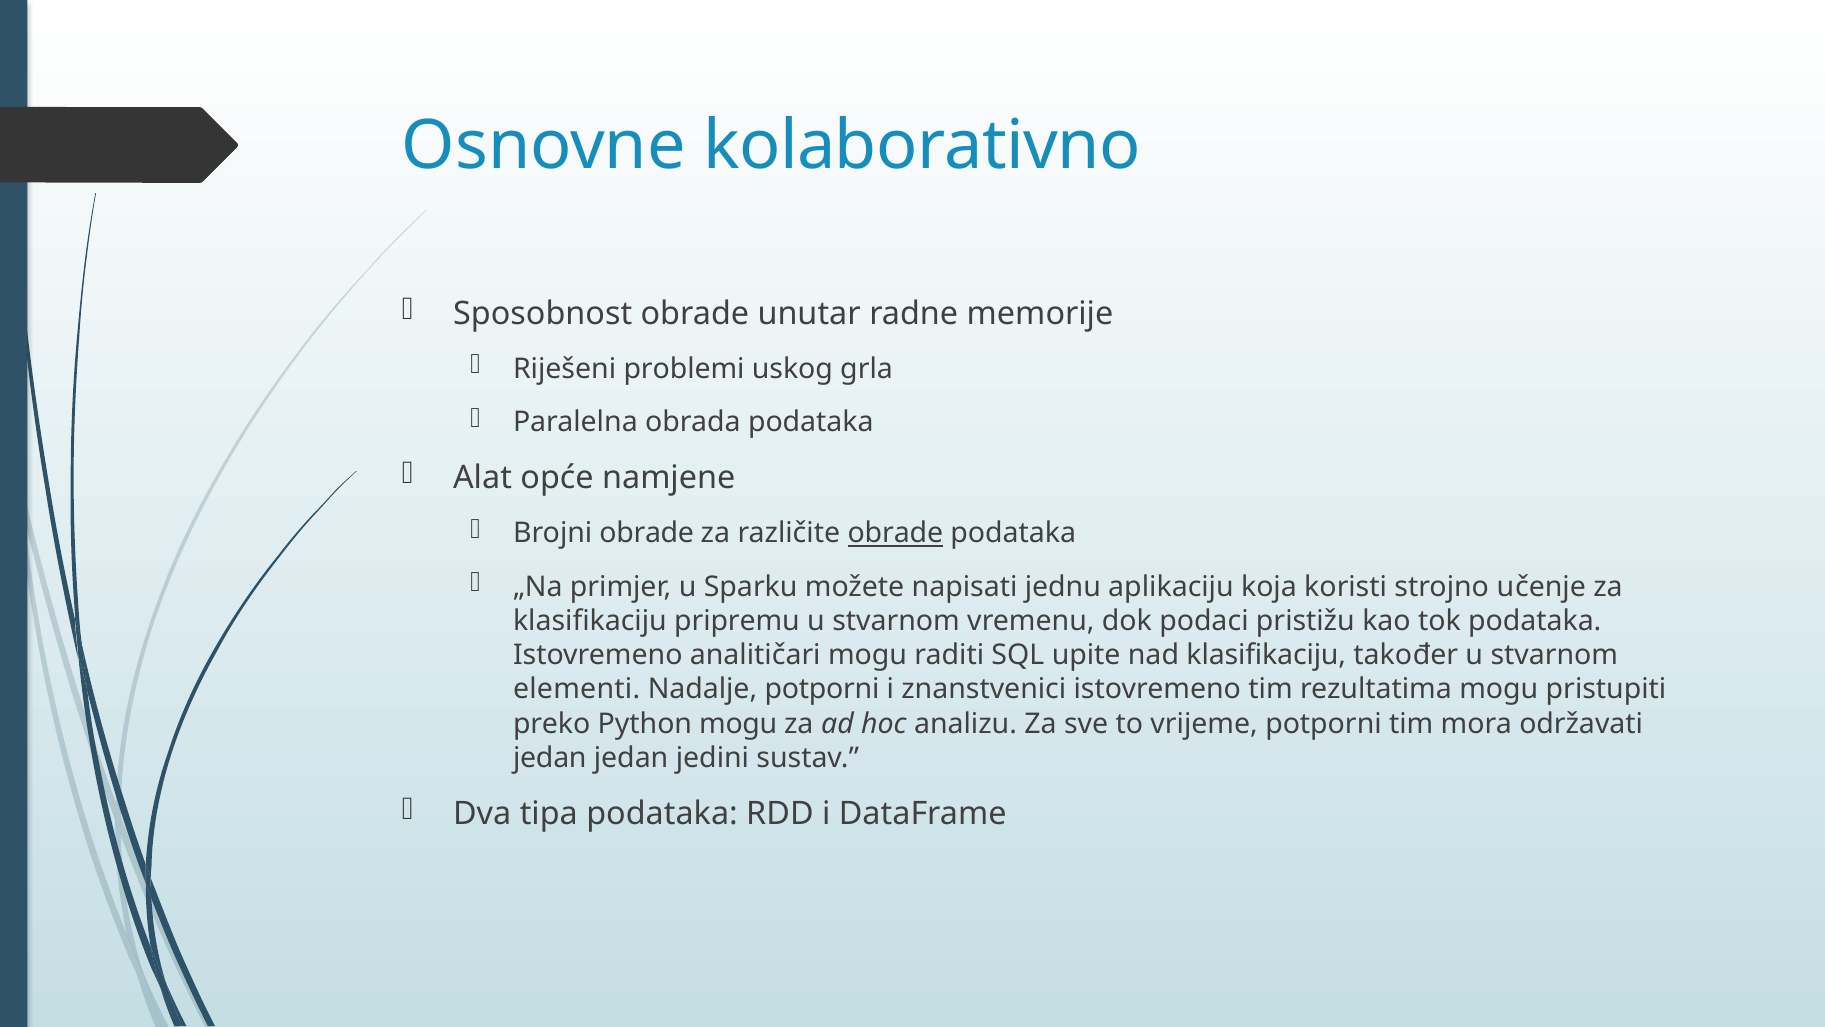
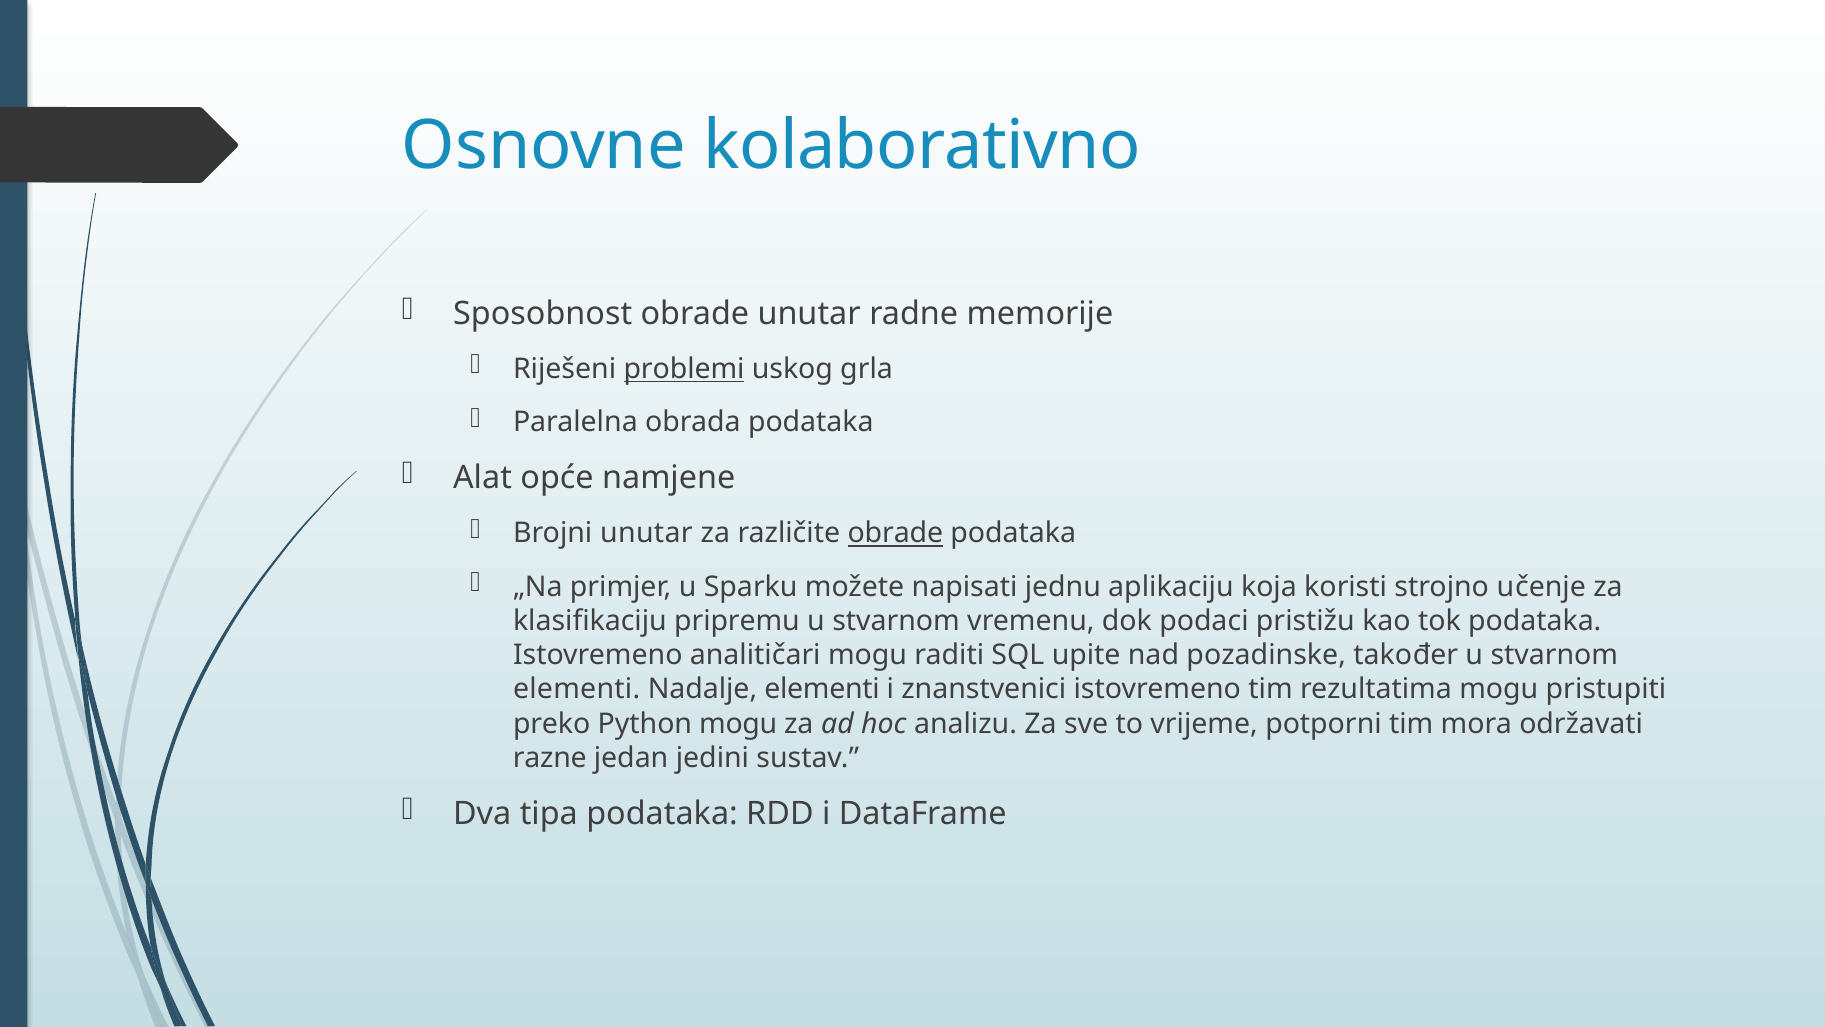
problemi underline: none -> present
Brojni obrade: obrade -> unutar
nad klasifikaciju: klasifikaciju -> pozadinske
Nadalje potporni: potporni -> elementi
jedan at (550, 758): jedan -> razne
